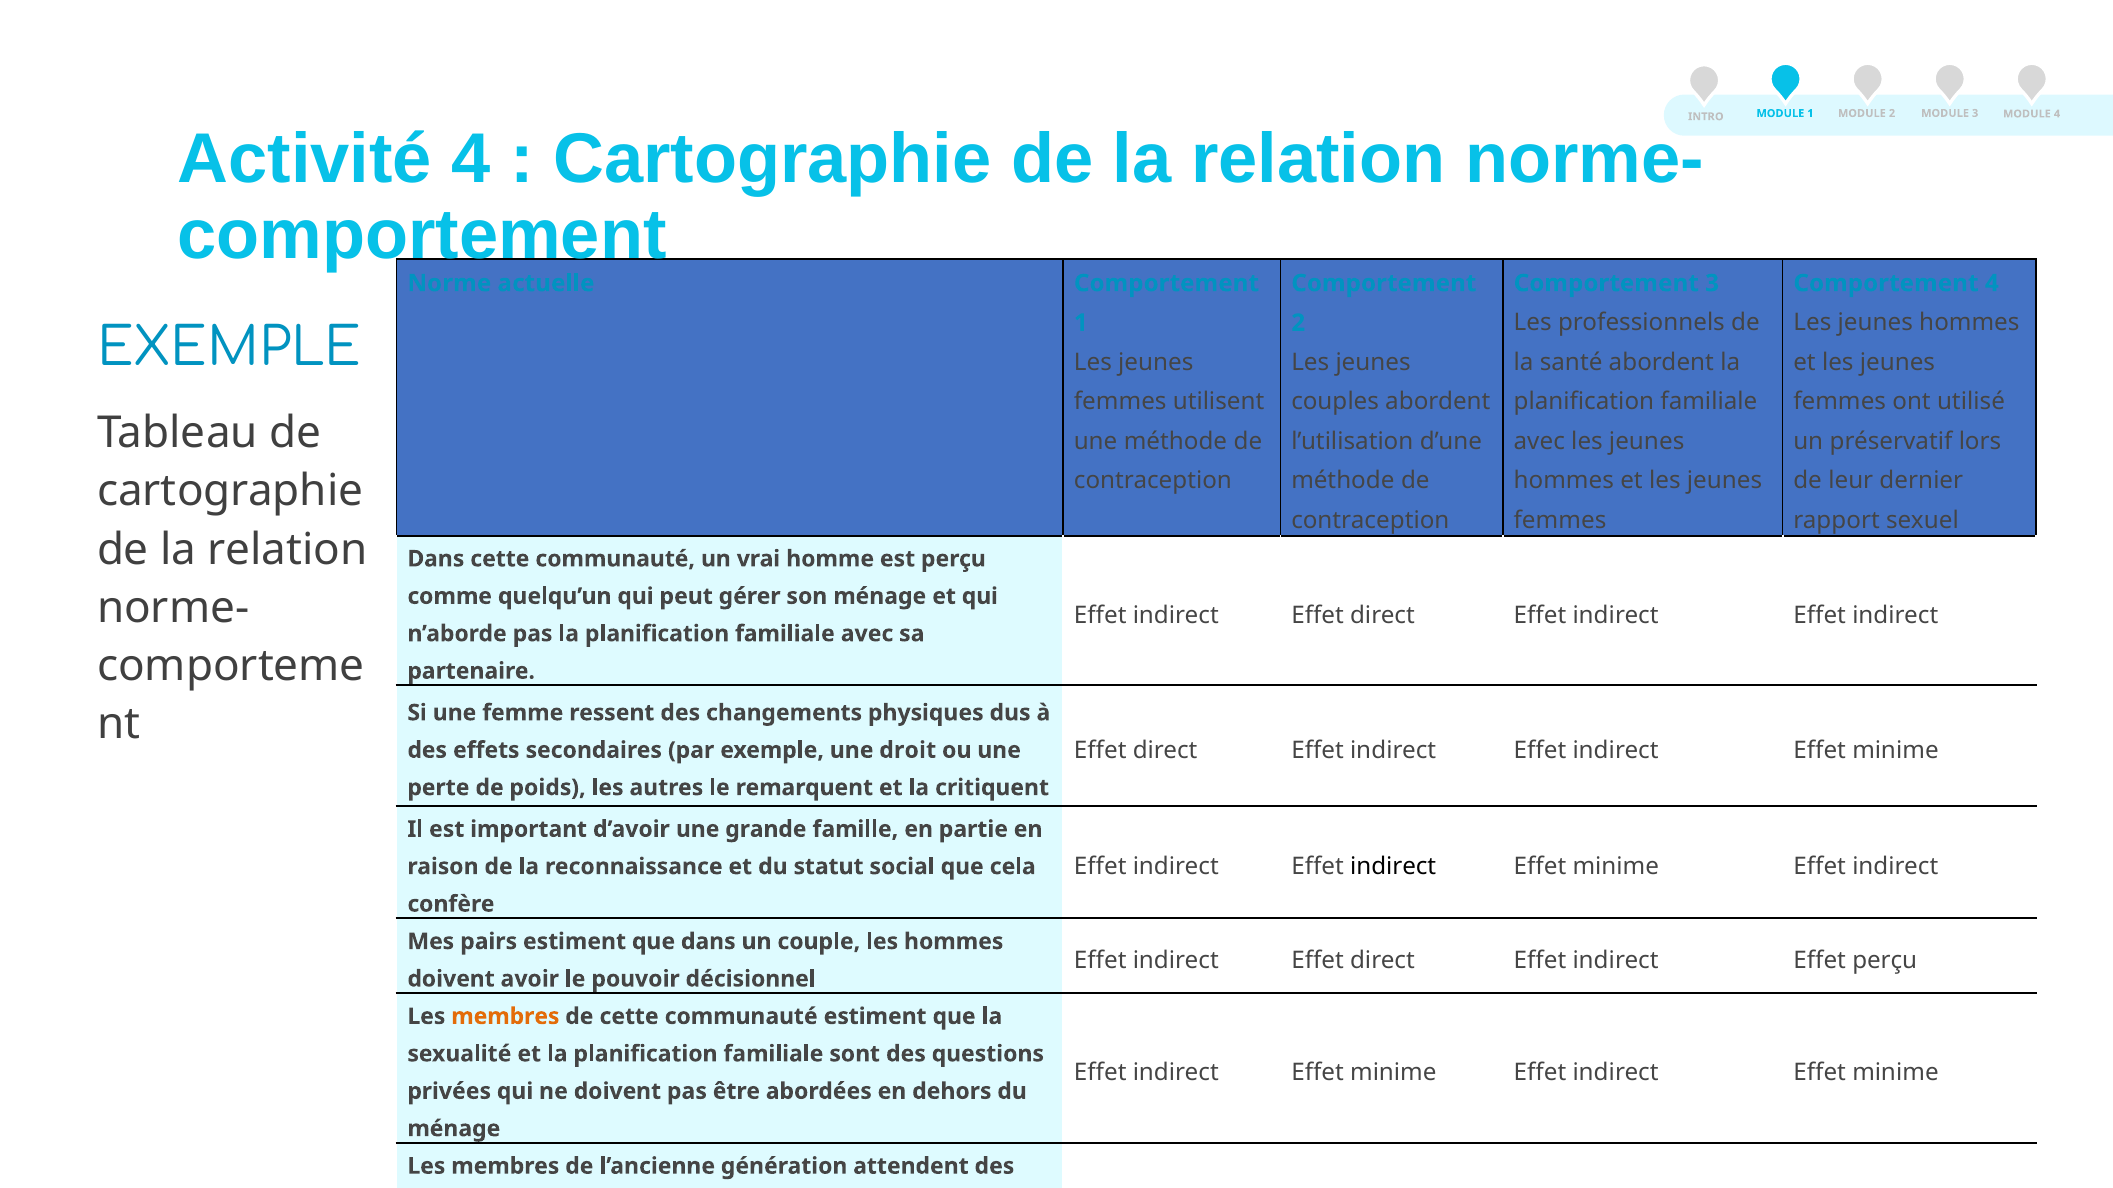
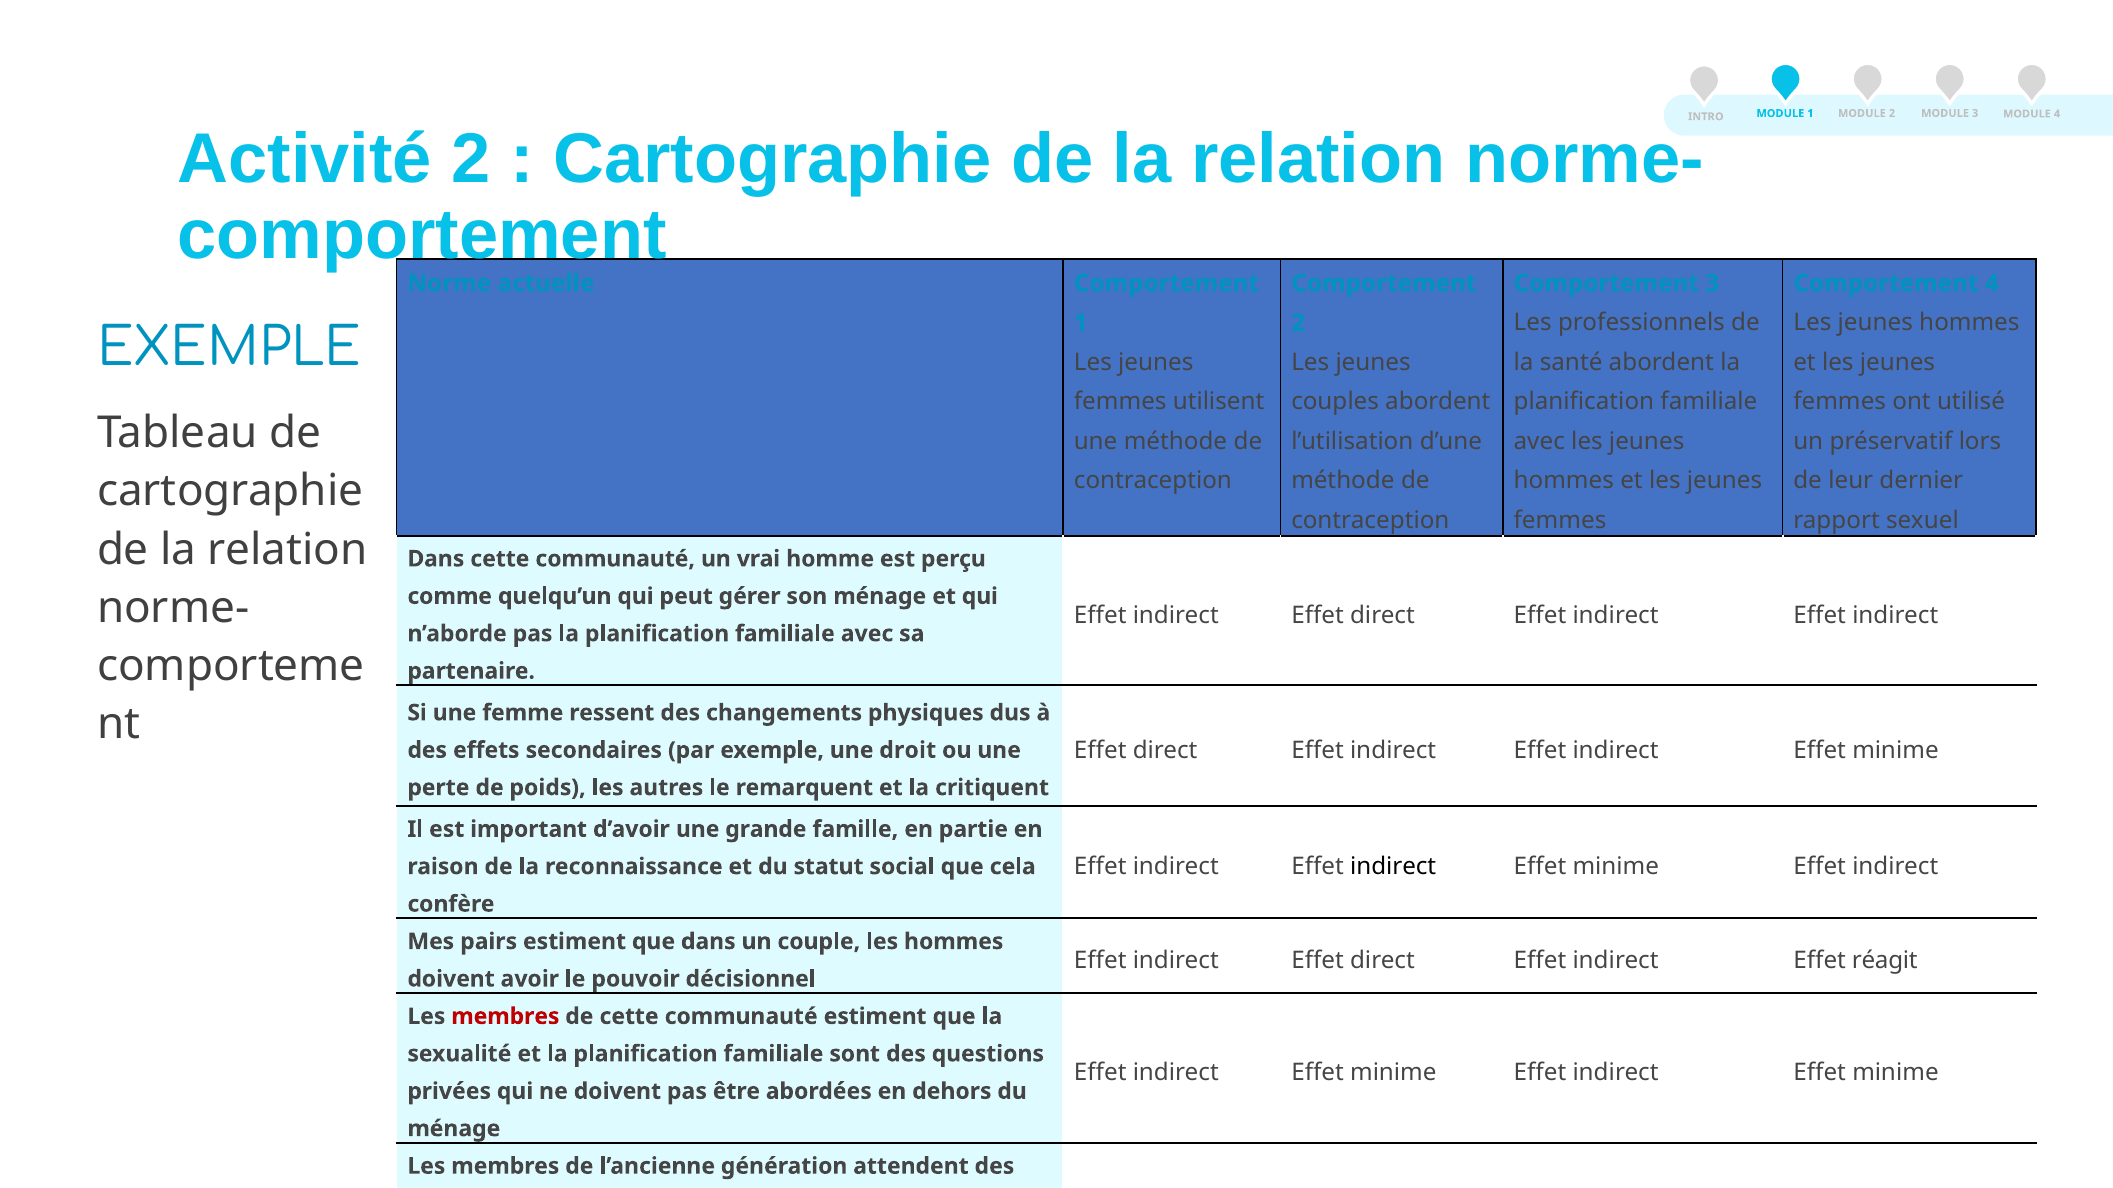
Activité 4: 4 -> 2
Effet perçu: perçu -> réagit
membres at (505, 1017) colour: orange -> red
